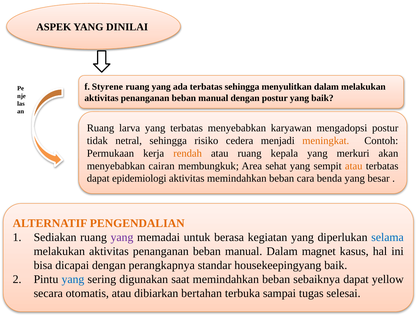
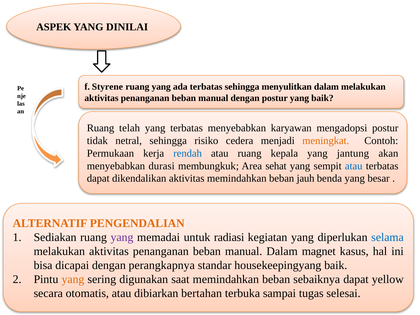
larva: larva -> telah
rendah colour: orange -> blue
merkuri: merkuri -> jantung
cairan: cairan -> durasi
atau at (354, 166) colour: orange -> blue
epidemiologi: epidemiologi -> dikendalikan
cara: cara -> jauh
berasa: berasa -> radiasi
yang at (73, 279) colour: blue -> orange
